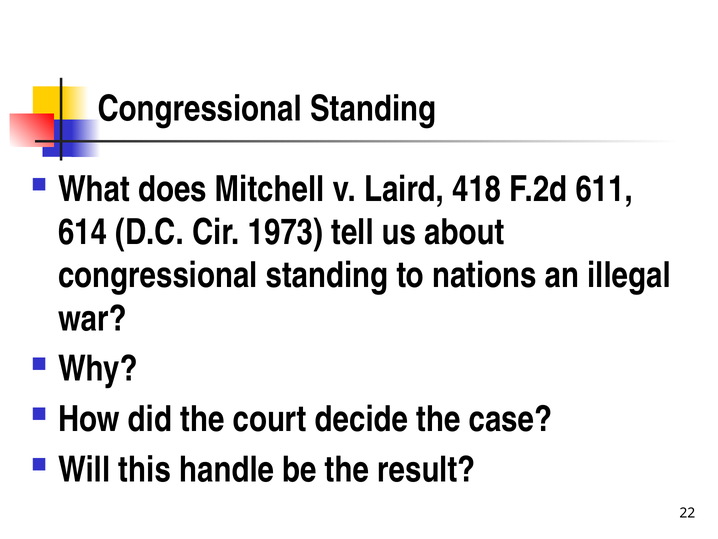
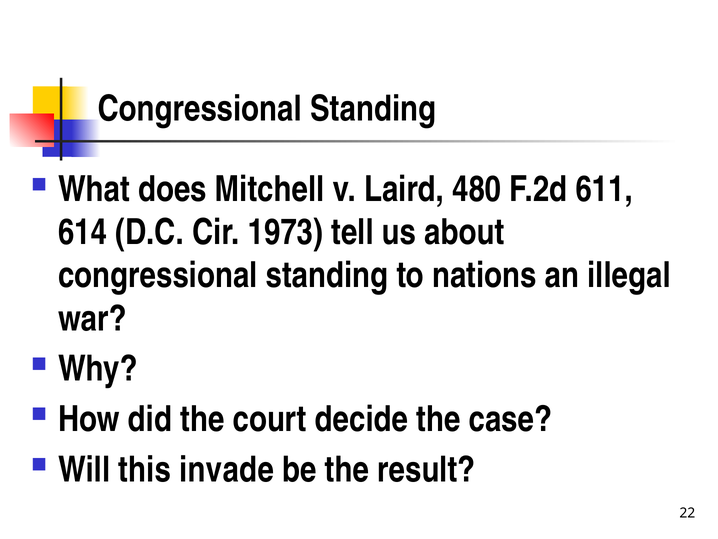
418: 418 -> 480
handle: handle -> invade
